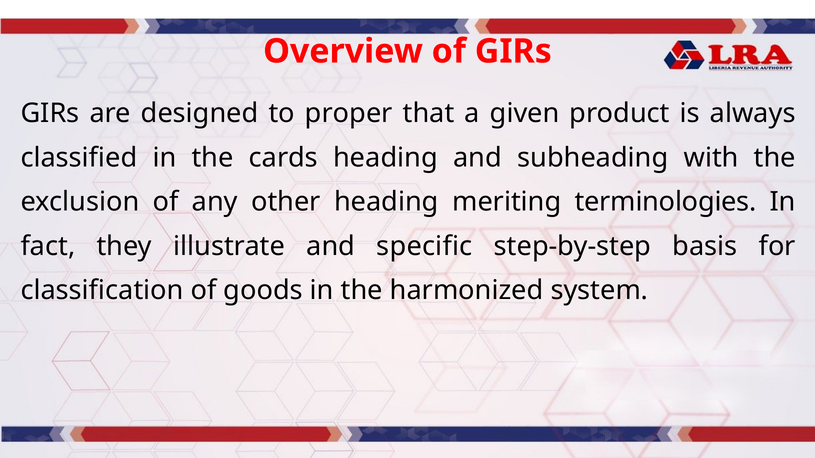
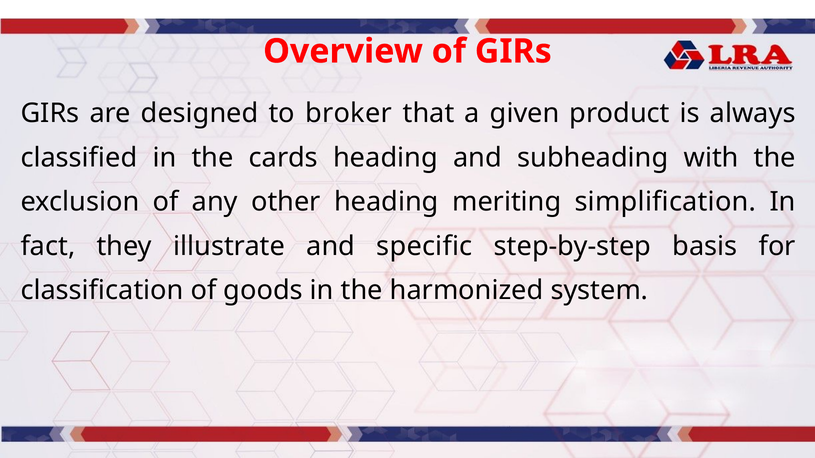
proper: proper -> broker
terminologies: terminologies -> simplification
